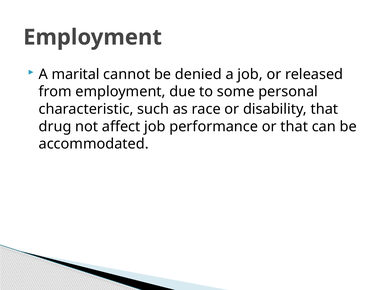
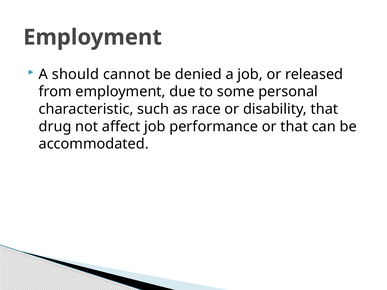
marital: marital -> should
